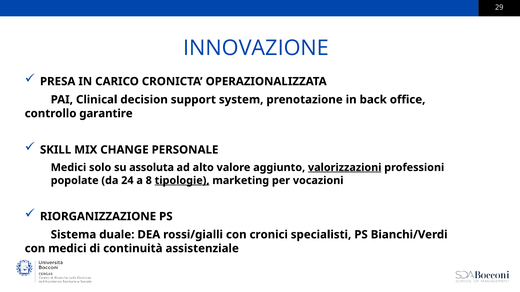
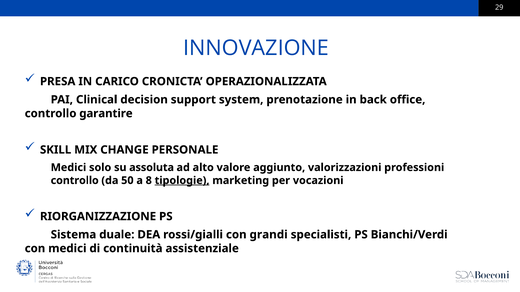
valorizzazioni underline: present -> none
popolate at (75, 181): popolate -> controllo
24: 24 -> 50
cronici: cronici -> grandi
